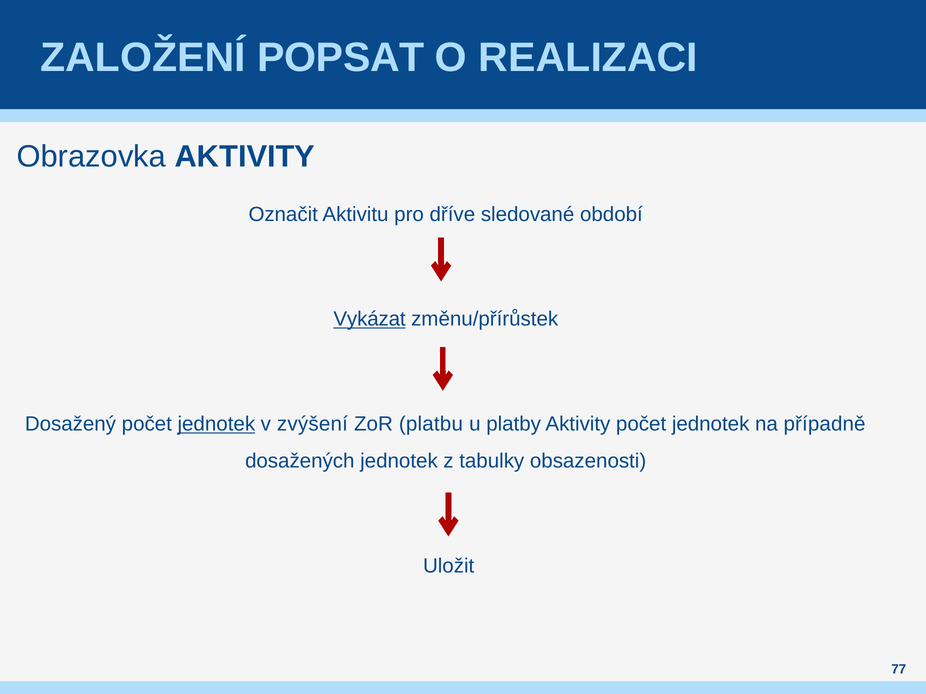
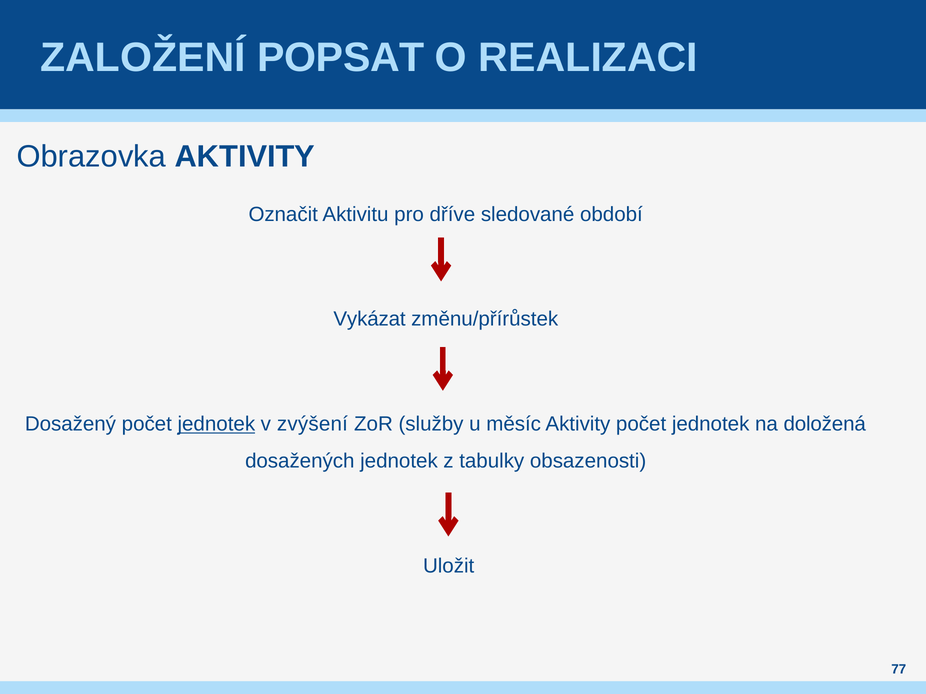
Vykázat underline: present -> none
platbu: platbu -> služby
platby: platby -> měsíc
případně: případně -> doložená
